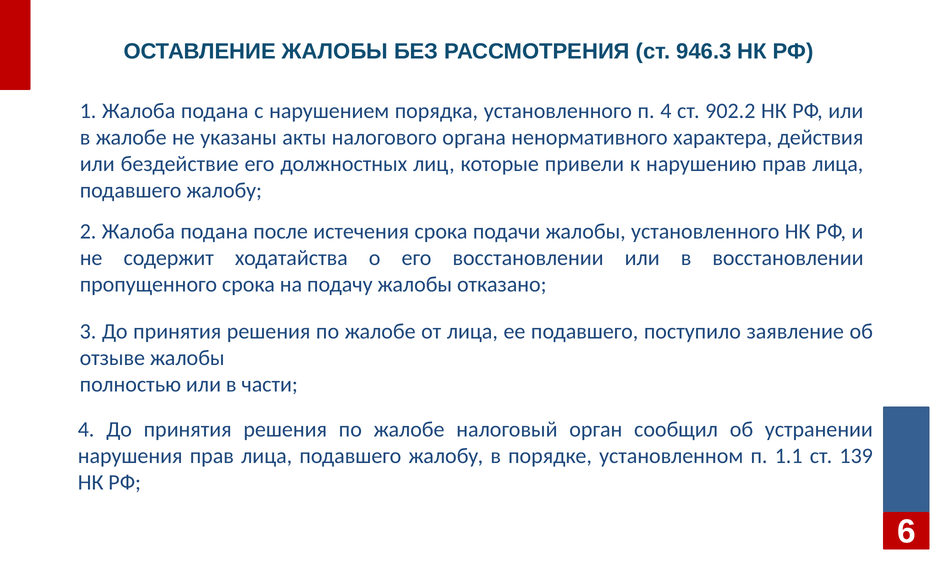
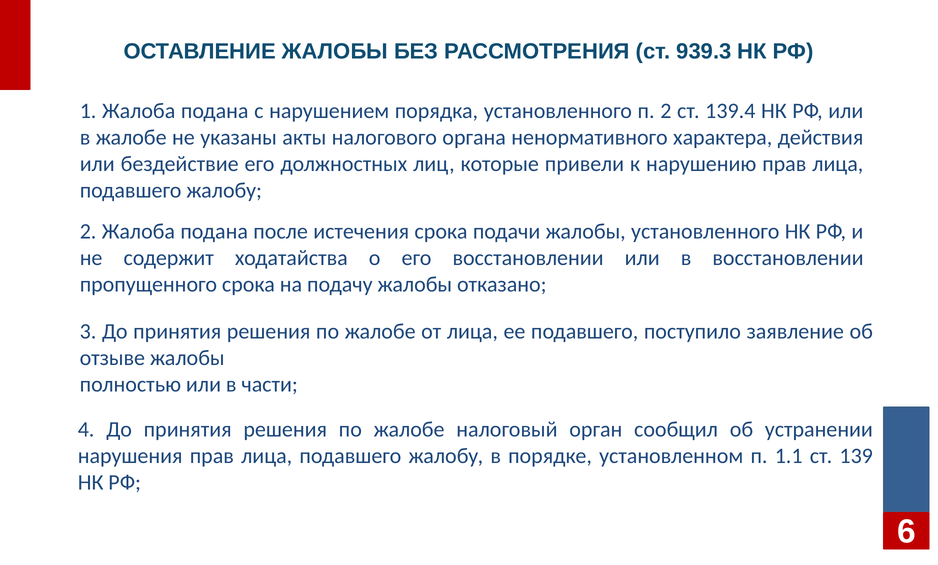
946.3: 946.3 -> 939.3
п 4: 4 -> 2
902.2: 902.2 -> 139.4
